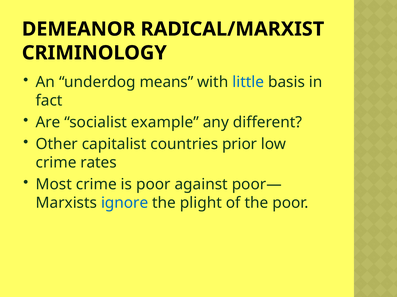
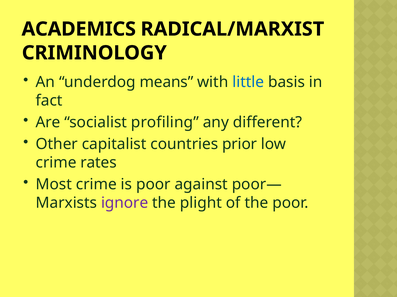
DEMEANOR: DEMEANOR -> ACADEMICS
example: example -> profiling
ignore colour: blue -> purple
